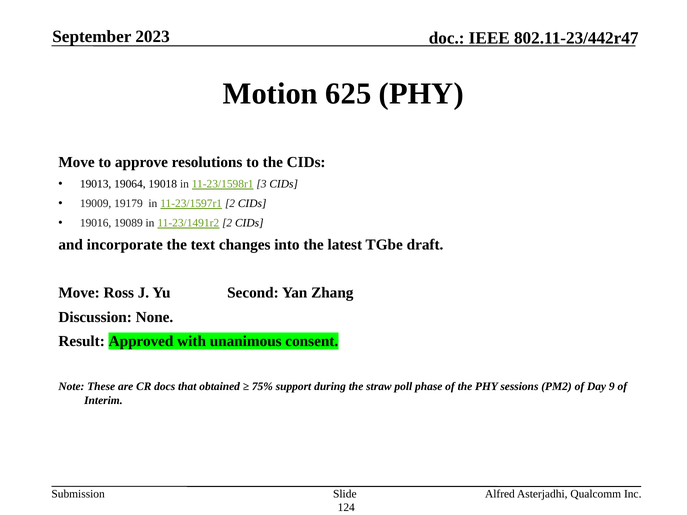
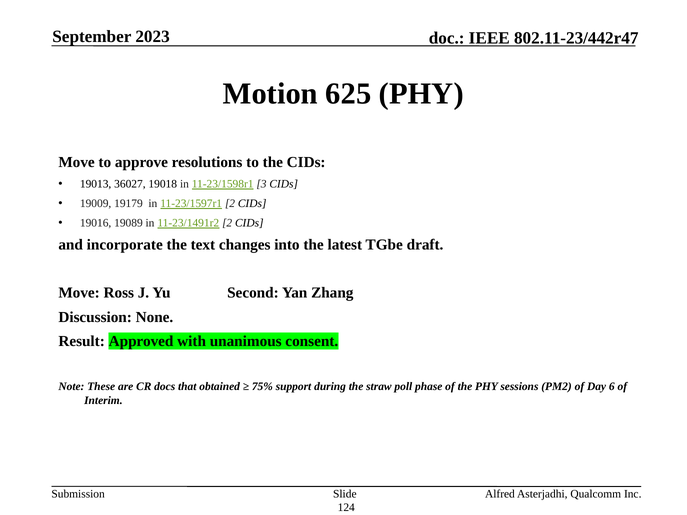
19064: 19064 -> 36027
9: 9 -> 6
